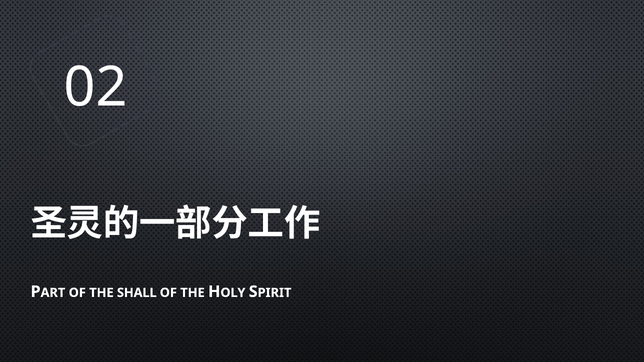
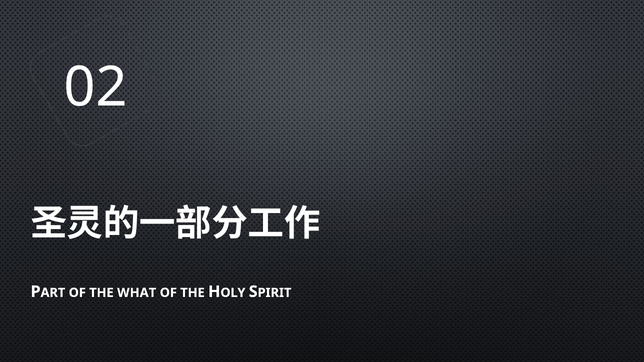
SHALL: SHALL -> WHAT
